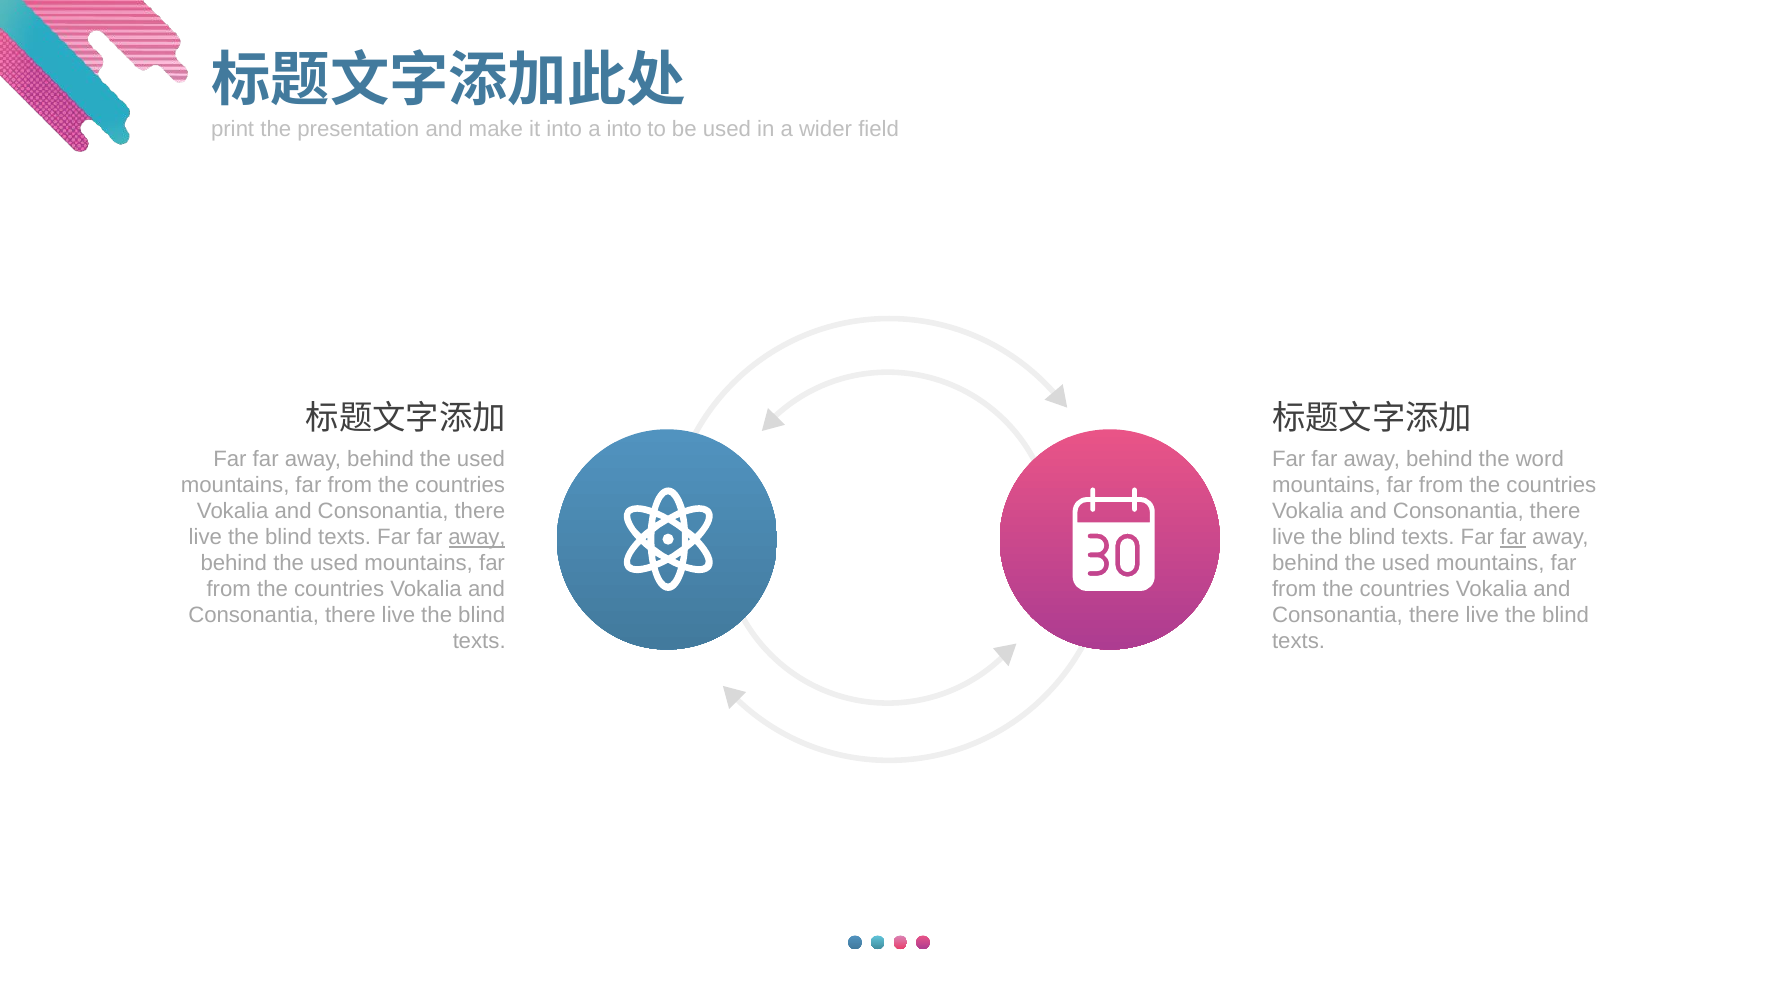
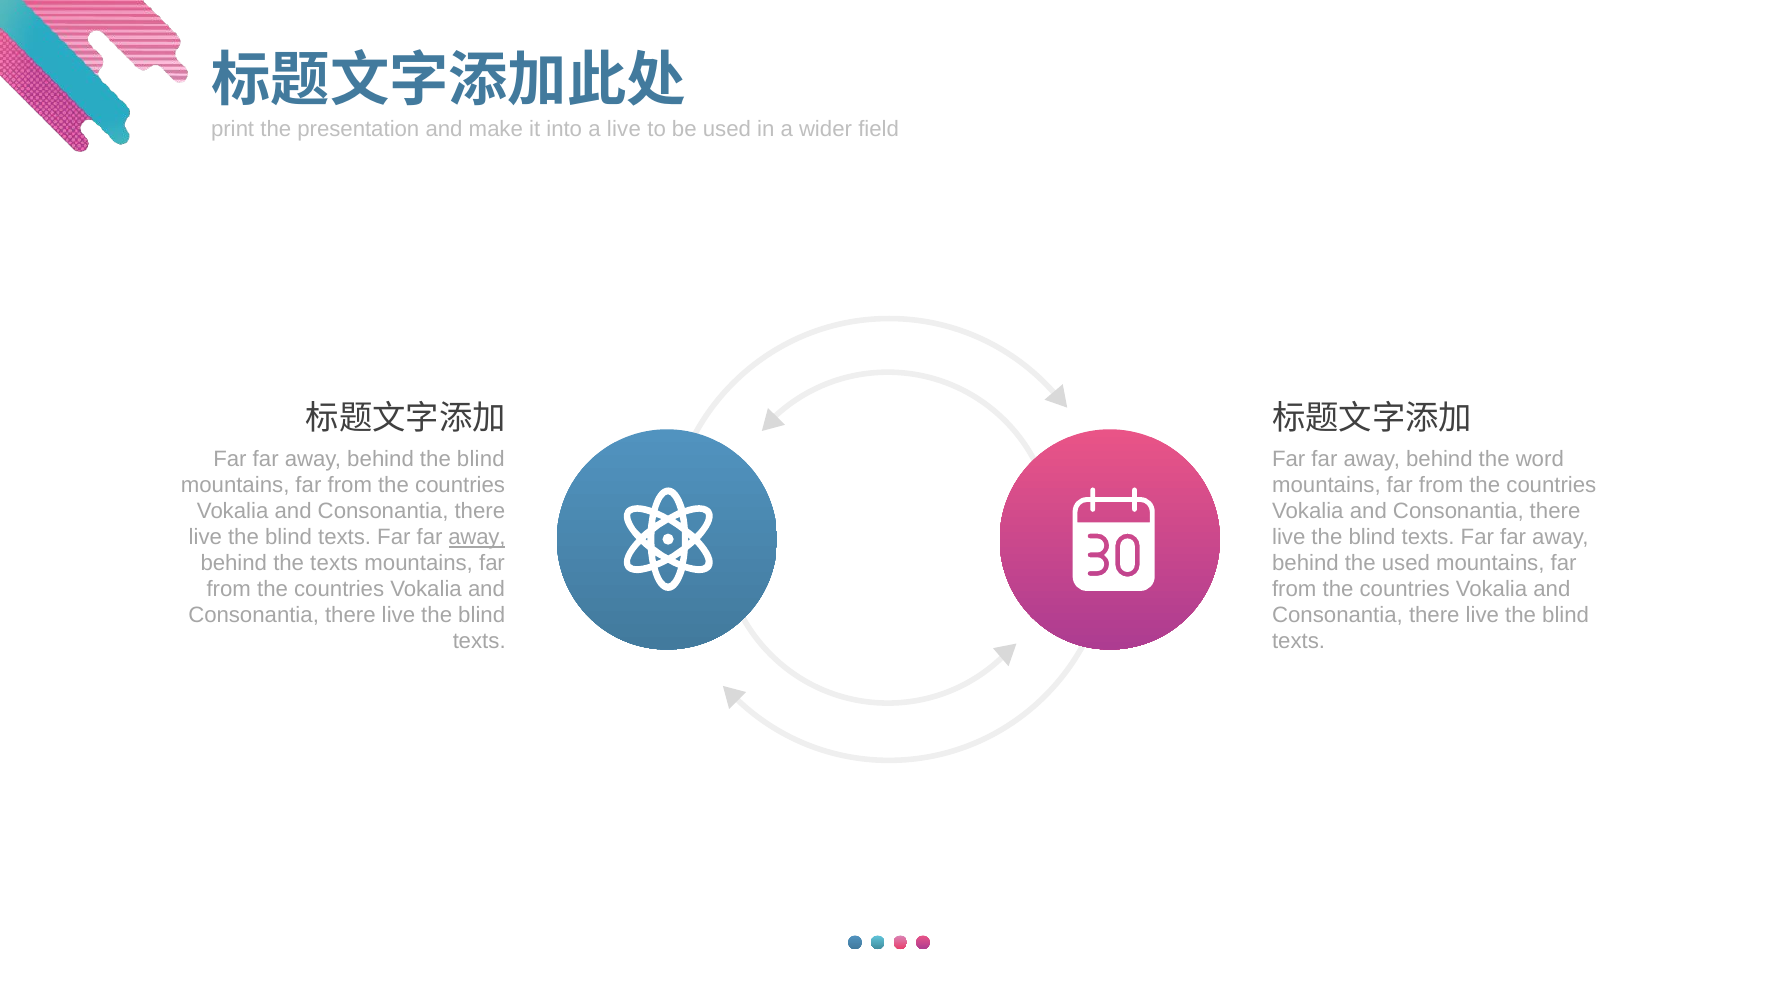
a into: into -> live
used at (481, 460): used -> blind
far at (1513, 538) underline: present -> none
used at (334, 563): used -> texts
